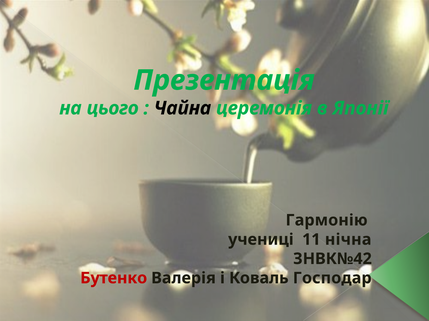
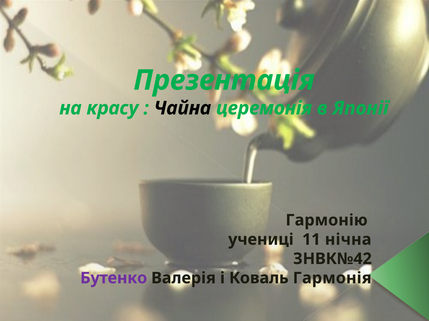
цього: цього -> красу
Бутенко colour: red -> purple
Господар: Господар -> Гармонія
